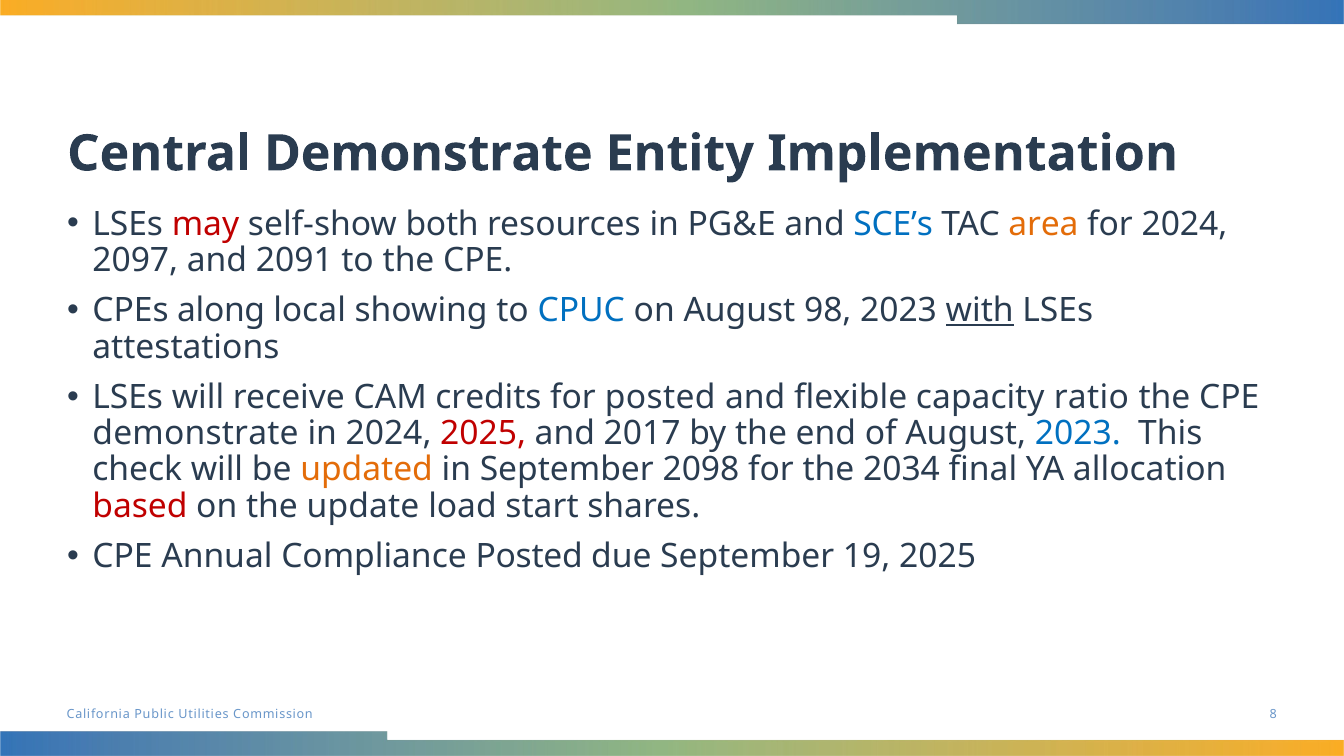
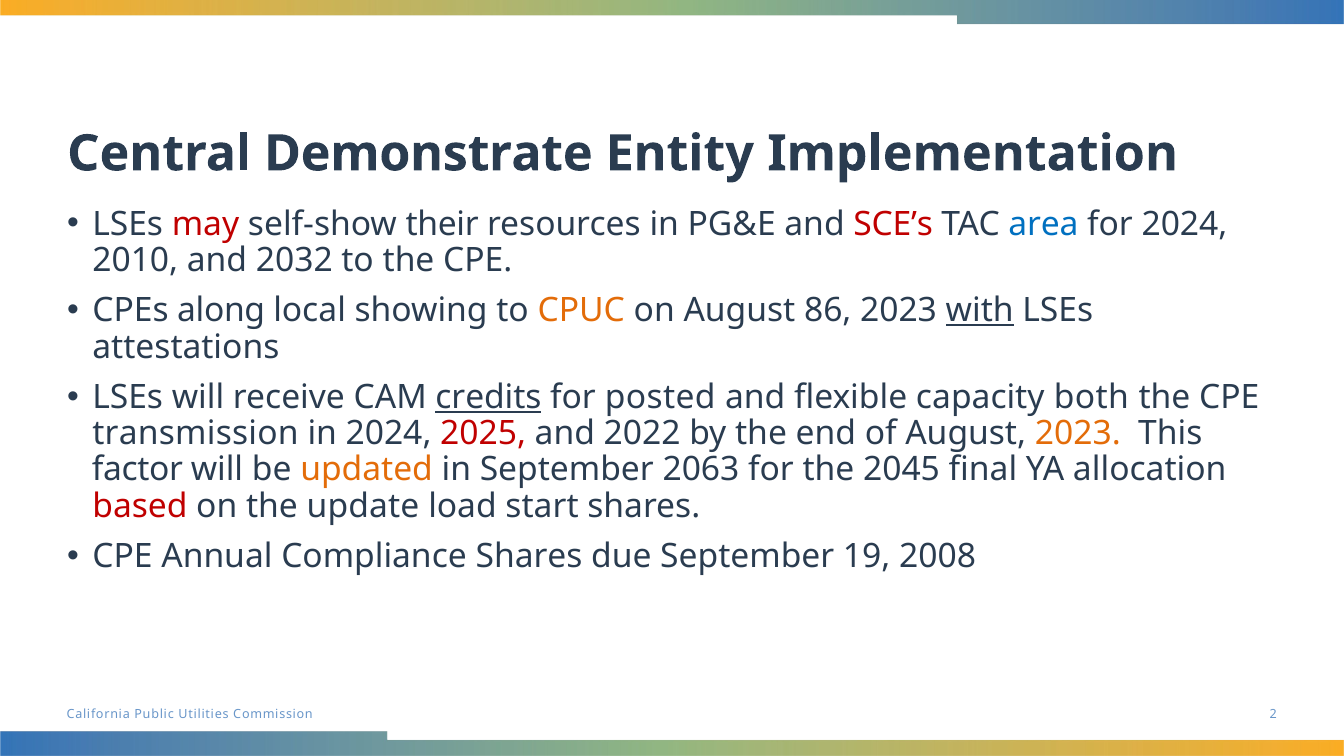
both: both -> their
SCE’s colour: blue -> red
area colour: orange -> blue
2097: 2097 -> 2010
2091: 2091 -> 2032
CPUC colour: blue -> orange
98: 98 -> 86
credits underline: none -> present
ratio: ratio -> both
demonstrate at (196, 434): demonstrate -> transmission
2017: 2017 -> 2022
2023 at (1078, 434) colour: blue -> orange
check: check -> factor
2098: 2098 -> 2063
2034: 2034 -> 2045
Compliance Posted: Posted -> Shares
19 2025: 2025 -> 2008
8: 8 -> 2
